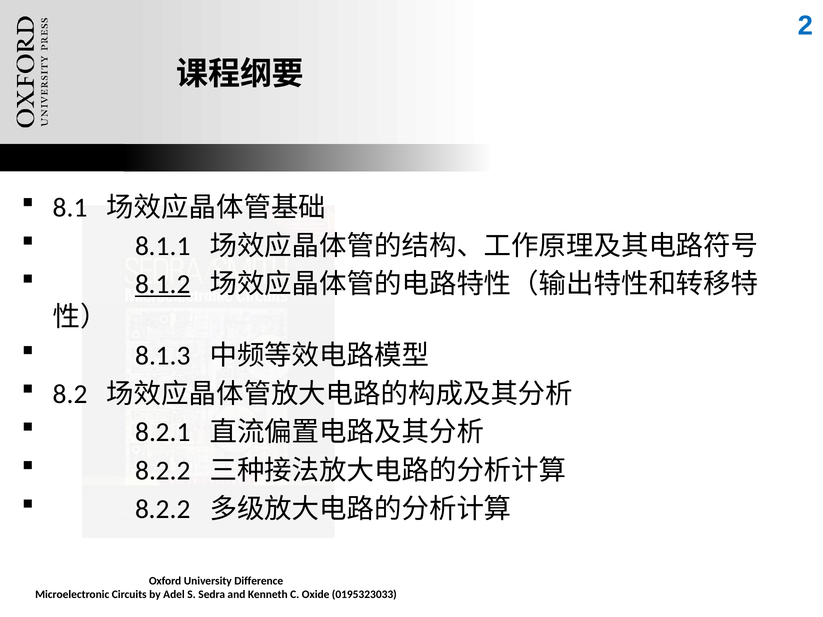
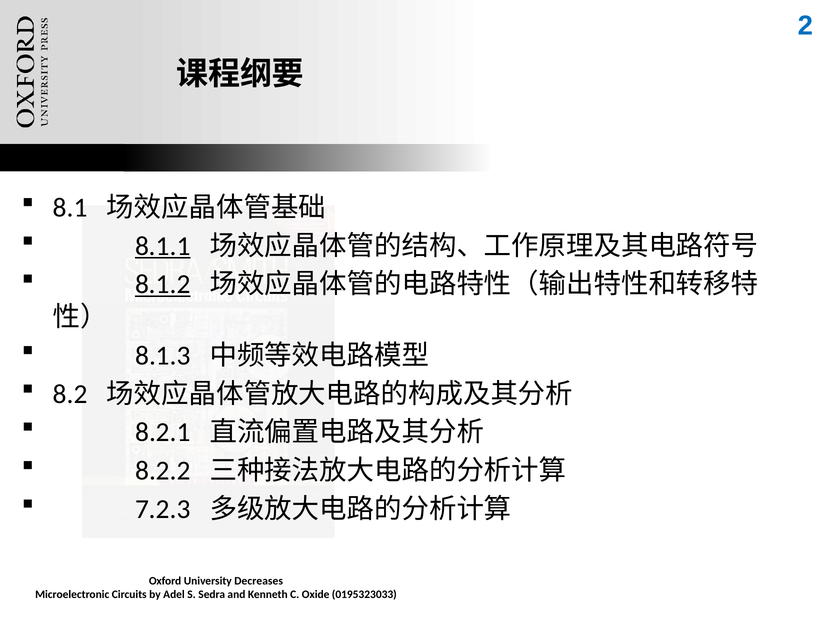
8.1.1 underline: none -> present
8.2.2 at (163, 509): 8.2.2 -> 7.2.3
Difference: Difference -> Decreases
